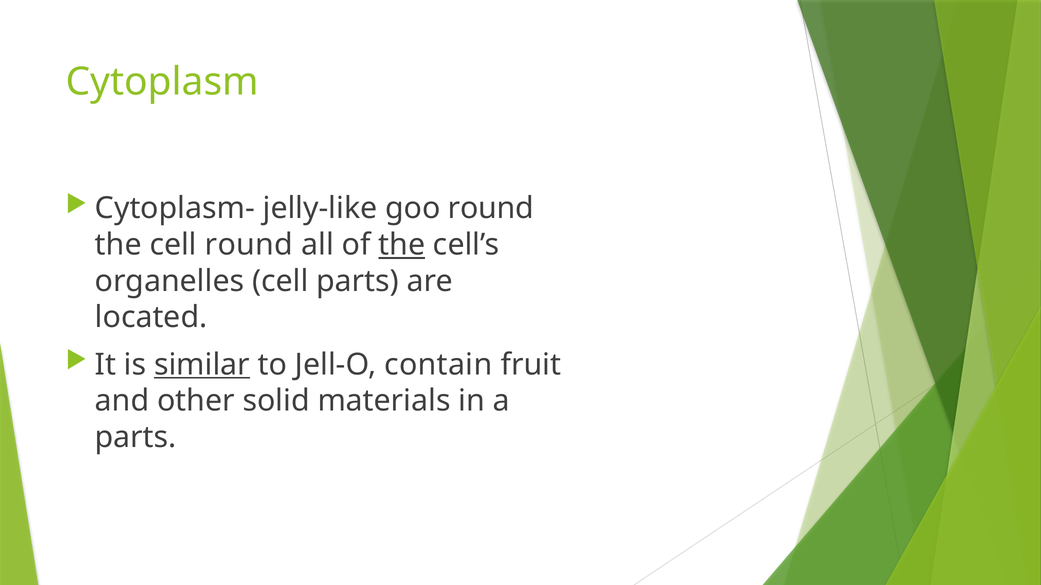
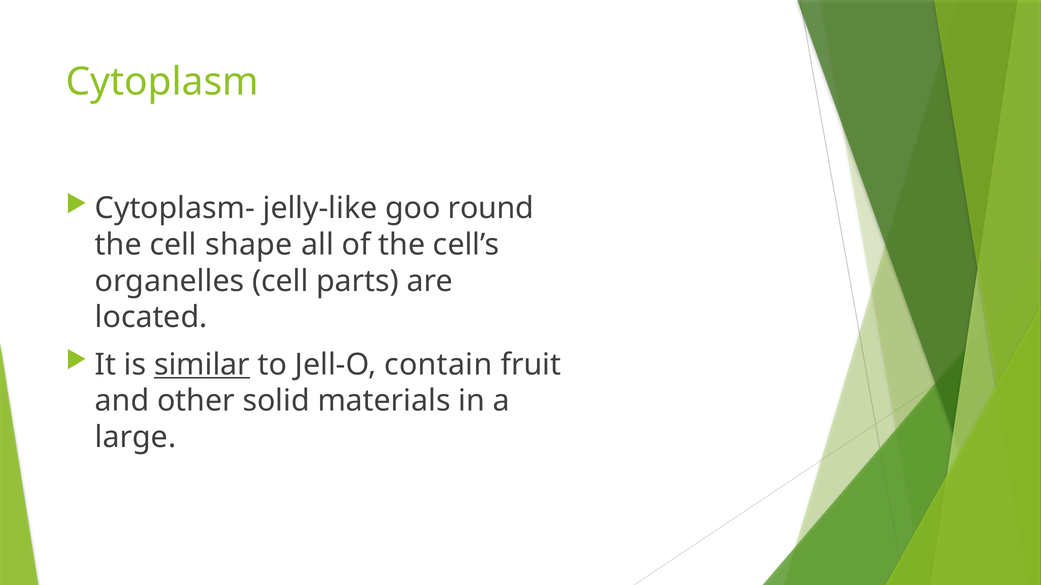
cell round: round -> shape
the at (402, 245) underline: present -> none
parts at (136, 438): parts -> large
